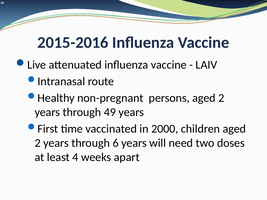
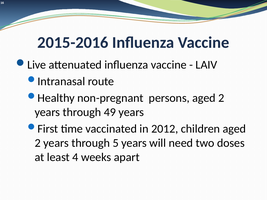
2000: 2000 -> 2012
6: 6 -> 5
